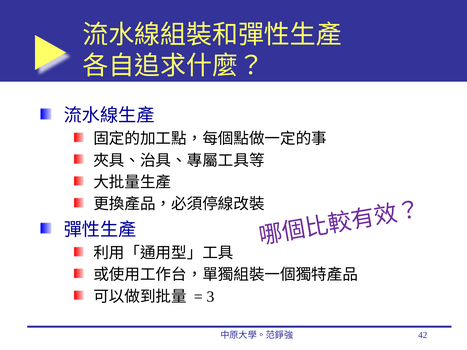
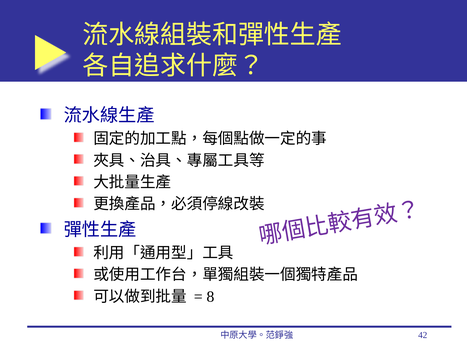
3: 3 -> 8
